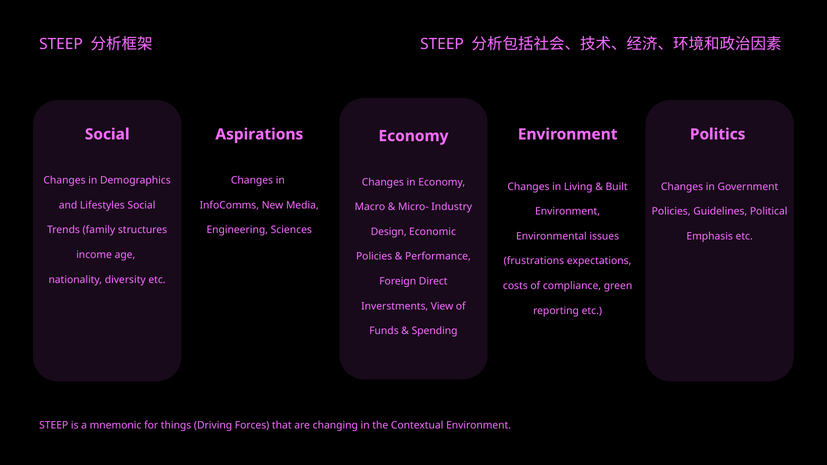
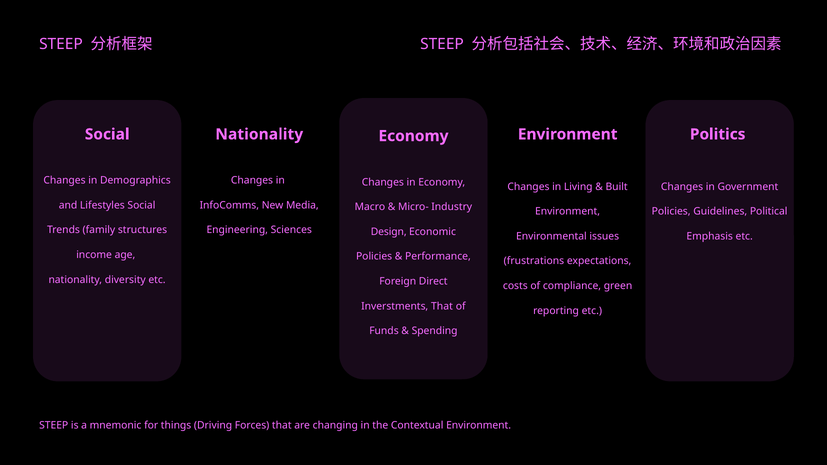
Aspirations at (259, 134): Aspirations -> Nationality
Inverstments View: View -> That
